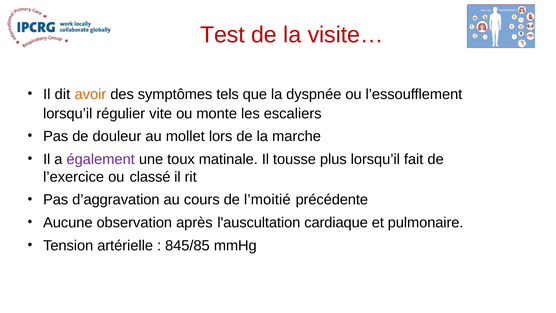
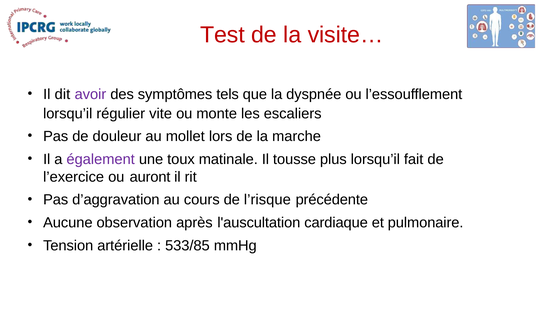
avoir colour: orange -> purple
classé: classé -> auront
l’moitié: l’moitié -> l’risque
845/85: 845/85 -> 533/85
